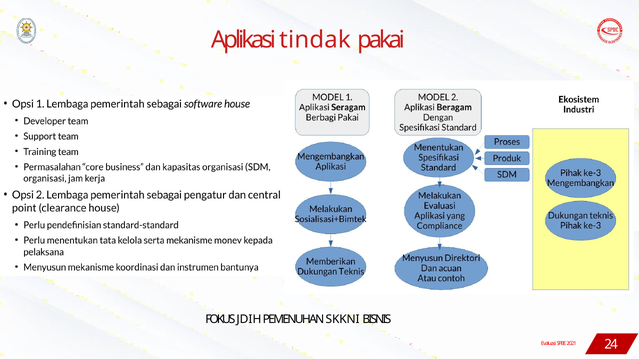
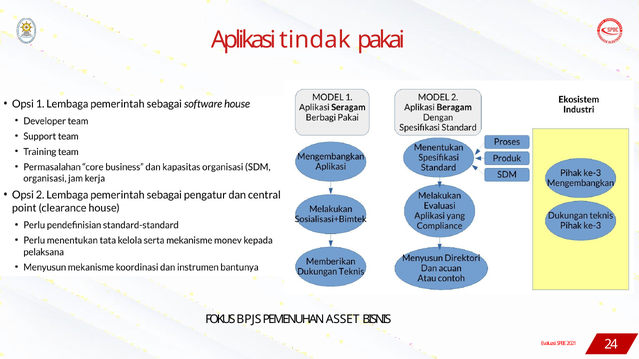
JDIH: JDIH -> BPJS
SKKNI: SKKNI -> ASSET
